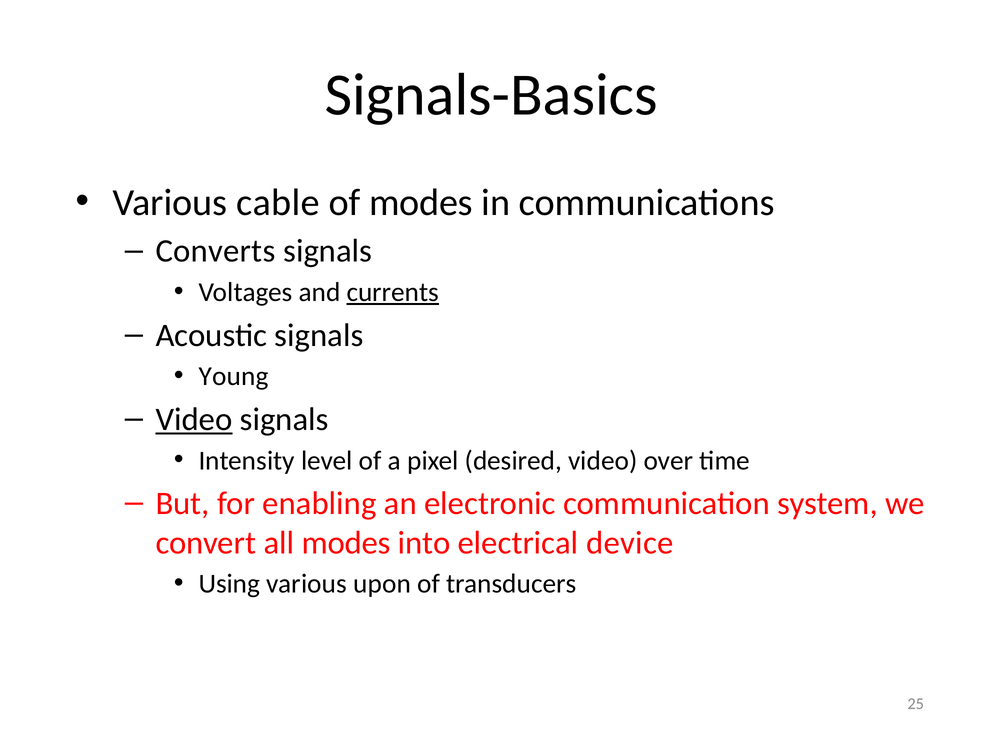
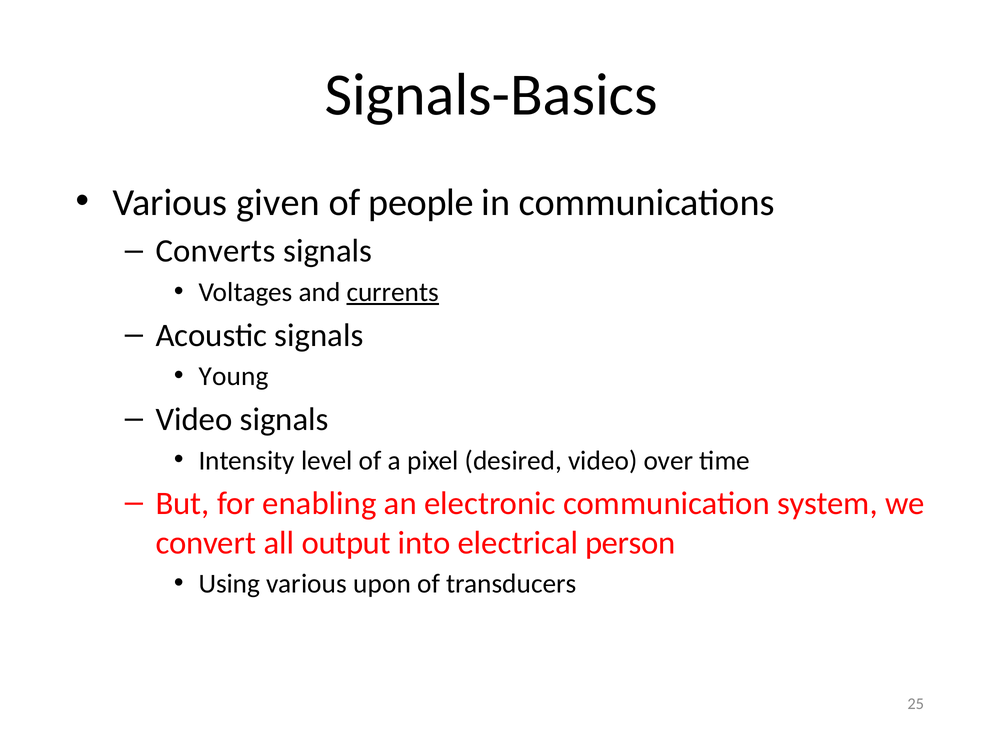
cable: cable -> given
of modes: modes -> people
Video at (194, 419) underline: present -> none
all modes: modes -> output
device: device -> person
